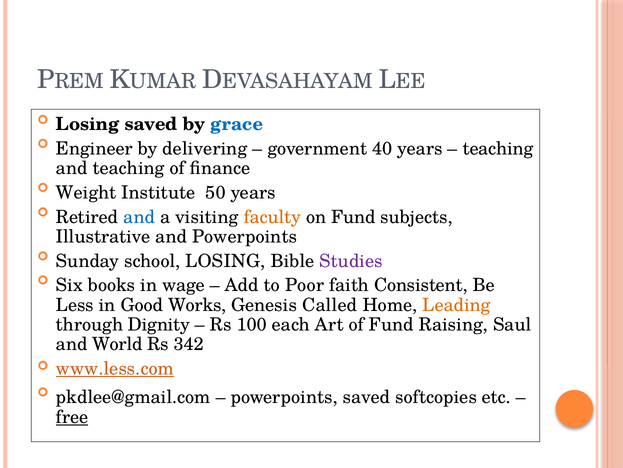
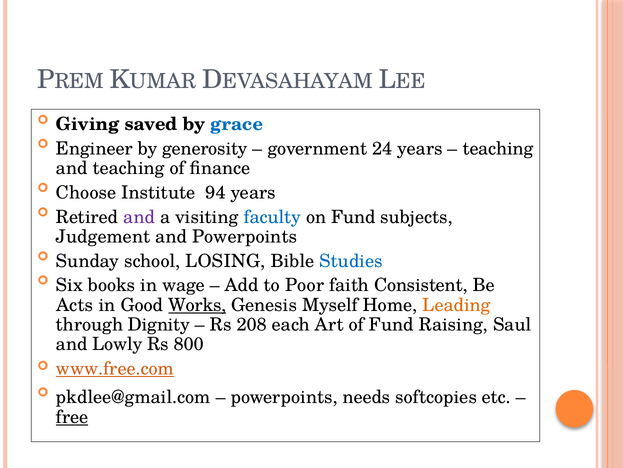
Losing at (88, 124): Losing -> Giving
delivering: delivering -> generosity
40: 40 -> 24
Weight: Weight -> Choose
50: 50 -> 94
and at (139, 217) colour: blue -> purple
faculty colour: orange -> blue
Illustrative: Illustrative -> Judgement
Studies colour: purple -> blue
Less: Less -> Acts
Works underline: none -> present
Called: Called -> Myself
100: 100 -> 208
World: World -> Lowly
342: 342 -> 800
www.less.com: www.less.com -> www.free.com
powerpoints saved: saved -> needs
